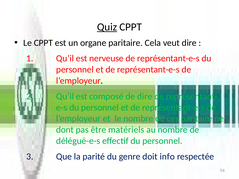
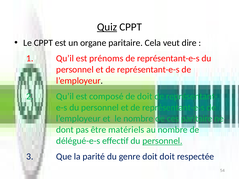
nerveuse: nerveuse -> prénoms
de dire: dire -> doit
personnel at (162, 141) underline: none -> present
doit info: info -> doit
